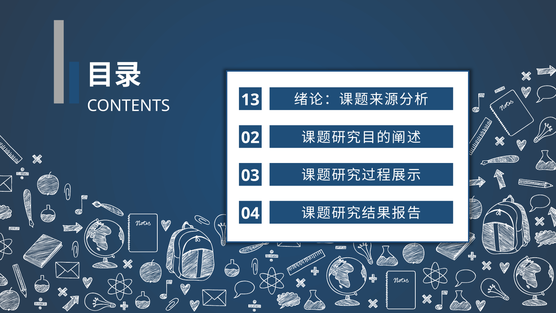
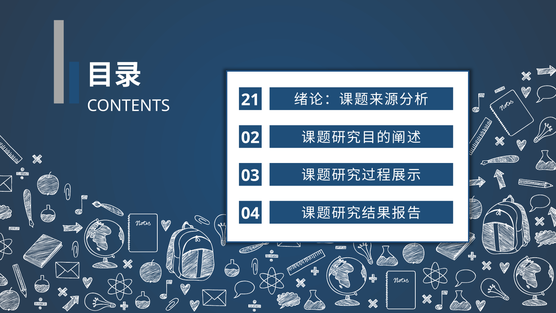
13: 13 -> 21
